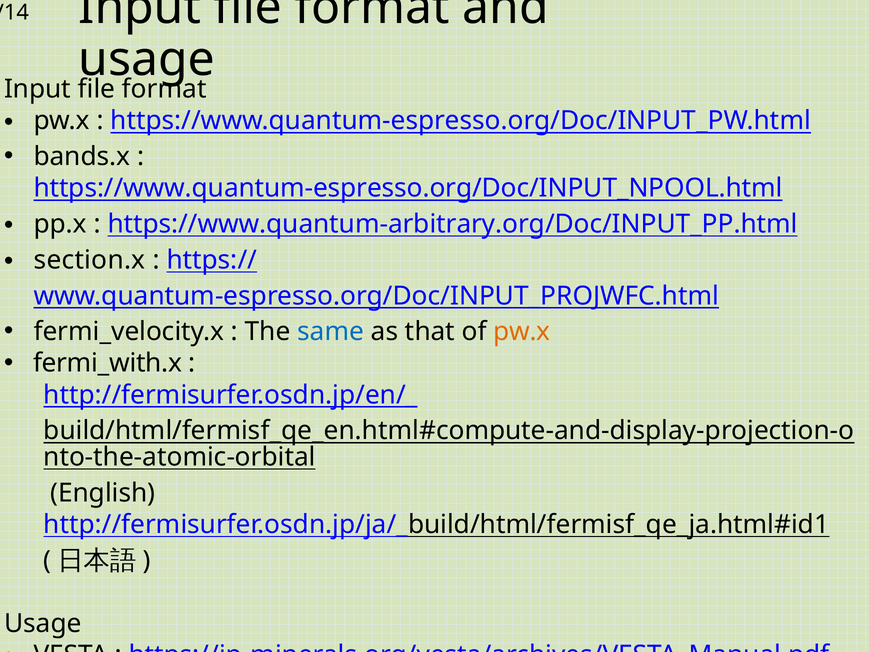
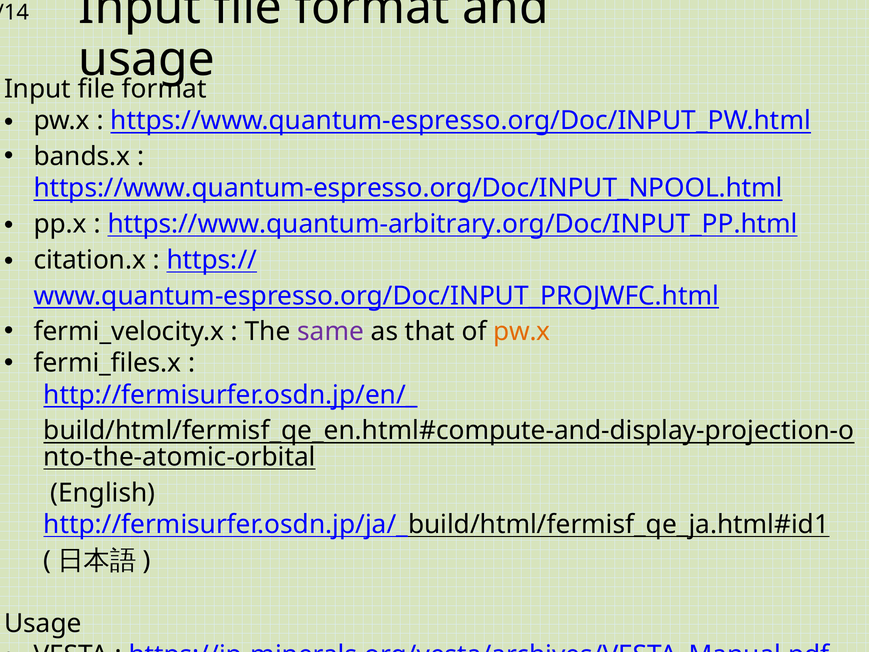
section.x: section.x -> citation.x
same colour: blue -> purple
fermi_with.x: fermi_with.x -> fermi_files.x
